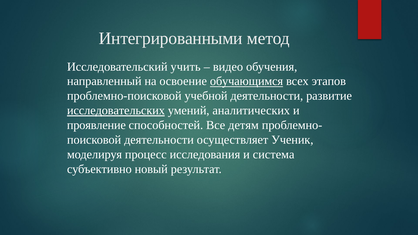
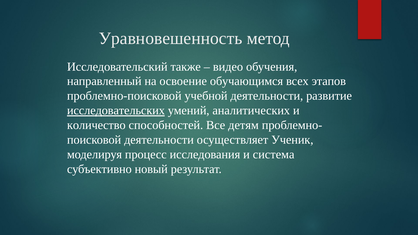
Интегрированными: Интегрированными -> Уравновешенность
учить: учить -> также
обучающимся underline: present -> none
проявление: проявление -> количество
